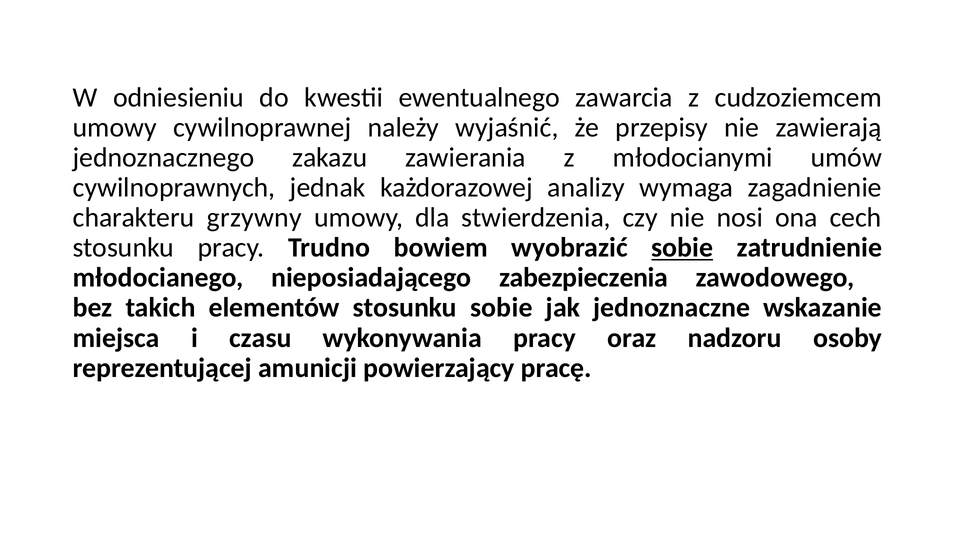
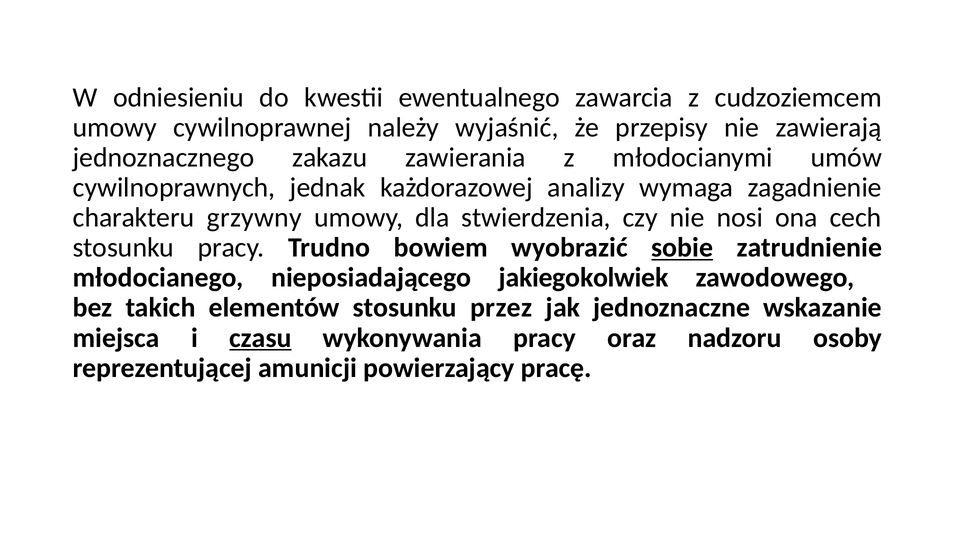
zabezpieczenia: zabezpieczenia -> jakiegokolwiek
stosunku sobie: sobie -> przez
czasu underline: none -> present
